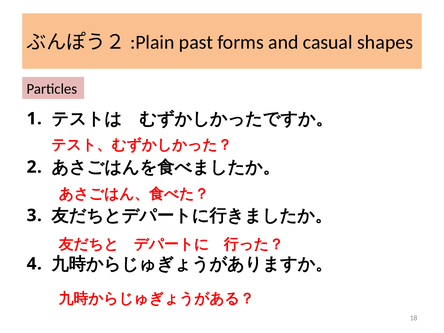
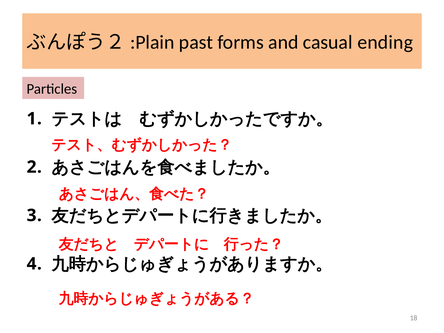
shapes: shapes -> ending
